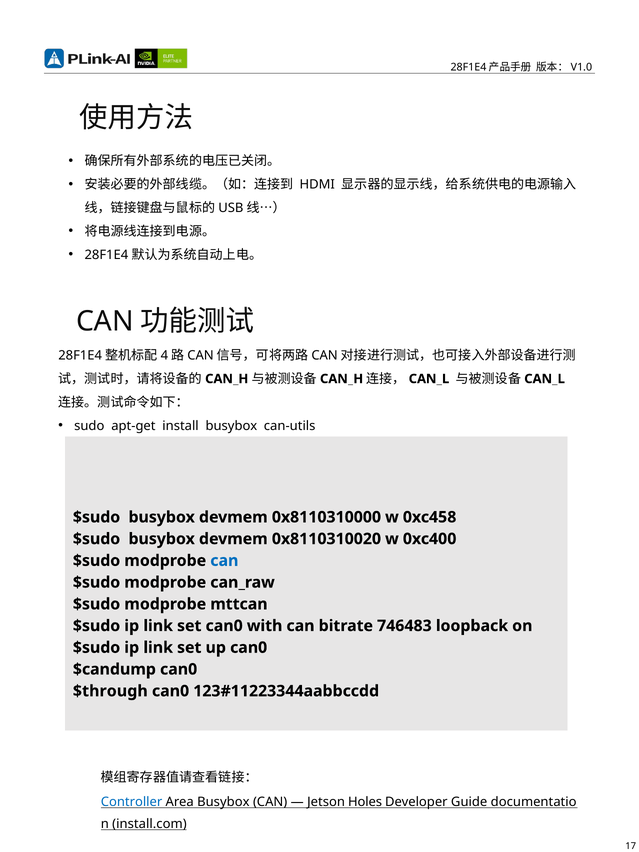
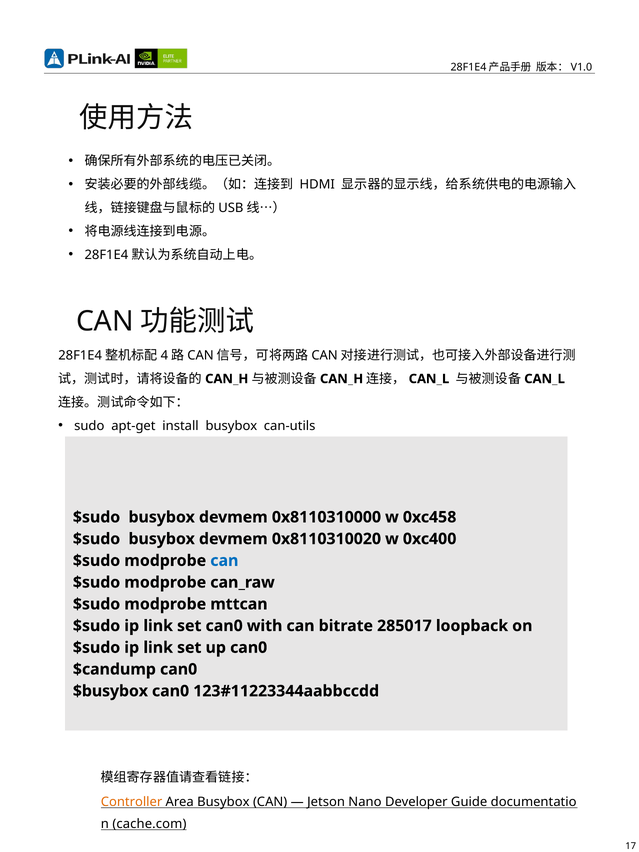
746483: 746483 -> 285017
$through: $through -> $busybox
Controller colour: blue -> orange
Holes: Holes -> Nano
install.com: install.com -> cache.com
